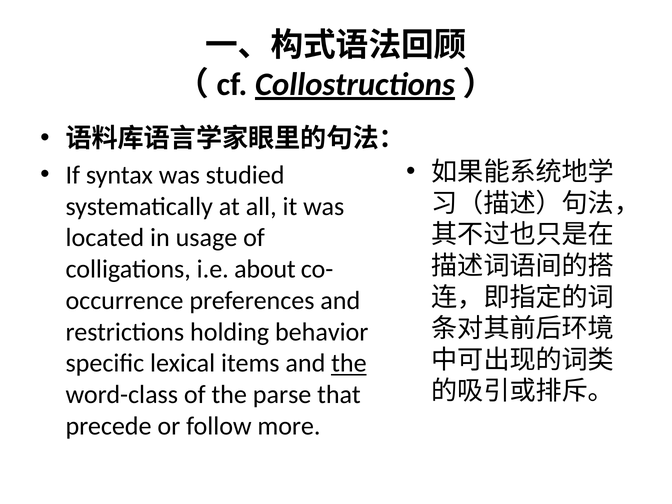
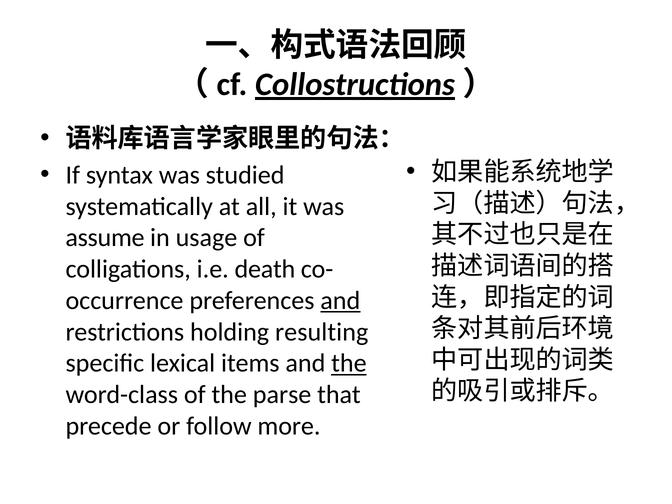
located: located -> assume
about: about -> death
and at (340, 301) underline: none -> present
behavior: behavior -> resulting
